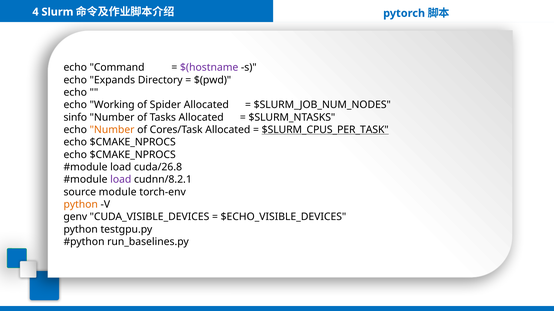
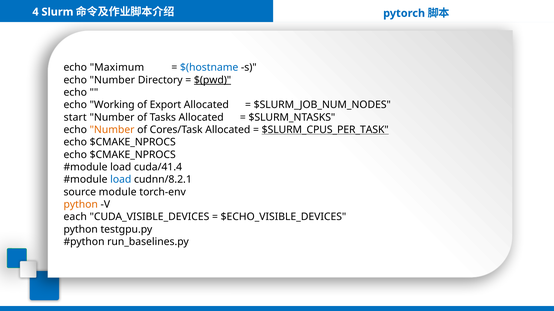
Command: Command -> Maximum
$(hostname colour: purple -> blue
Expands at (112, 80): Expands -> Number
$(pwd underline: none -> present
Spider: Spider -> Export
sinfo: sinfo -> start
cuda/26.8: cuda/26.8 -> cuda/41.4
load at (121, 180) colour: purple -> blue
genv: genv -> each
